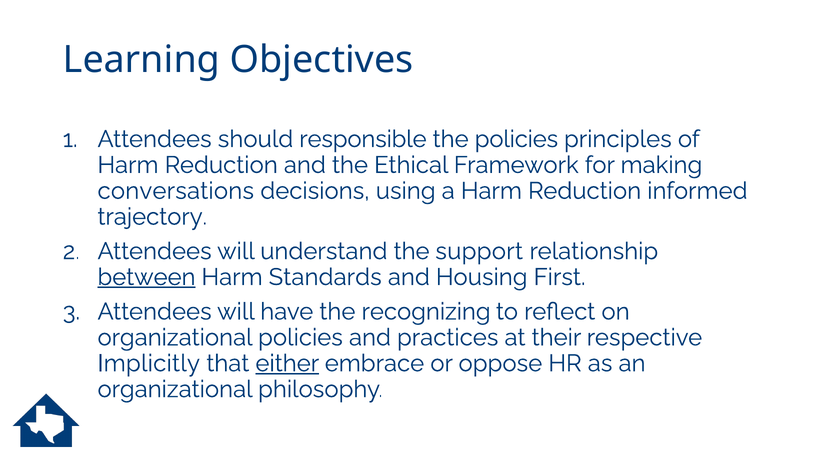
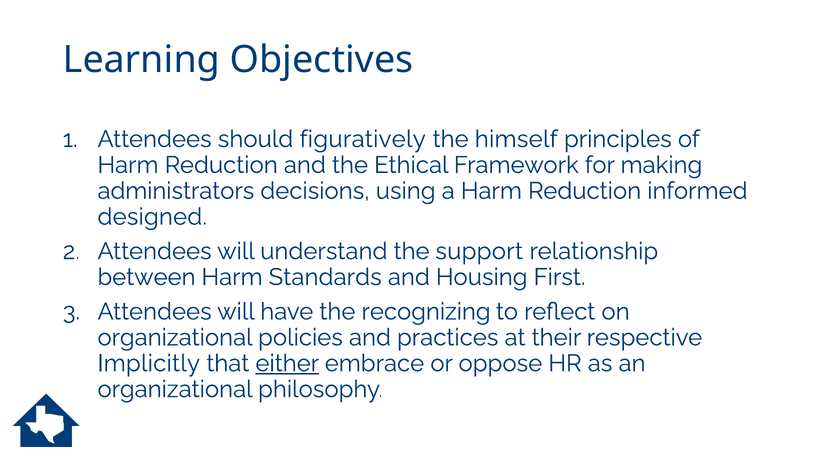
responsible: responsible -> figuratively
the policies: policies -> himself
conversations: conversations -> administrators
trajectory: trajectory -> designed
between underline: present -> none
